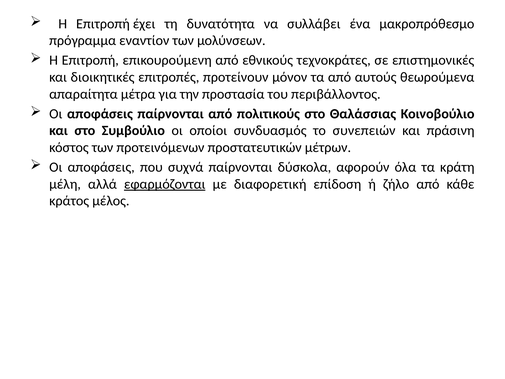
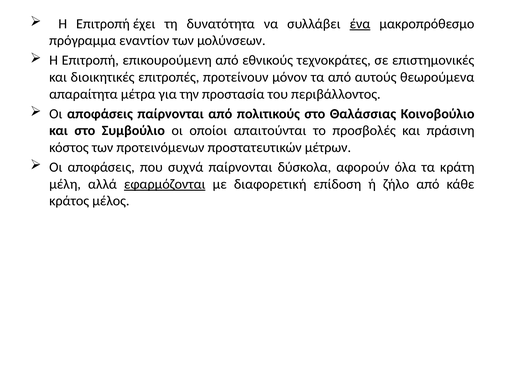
ένα underline: none -> present
συνδυασμός: συνδυασμός -> απαιτούνται
συνεπειών: συνεπειών -> προσβολές
